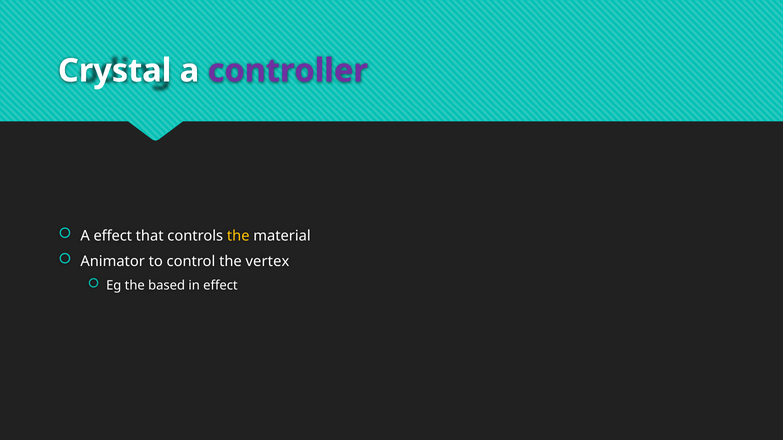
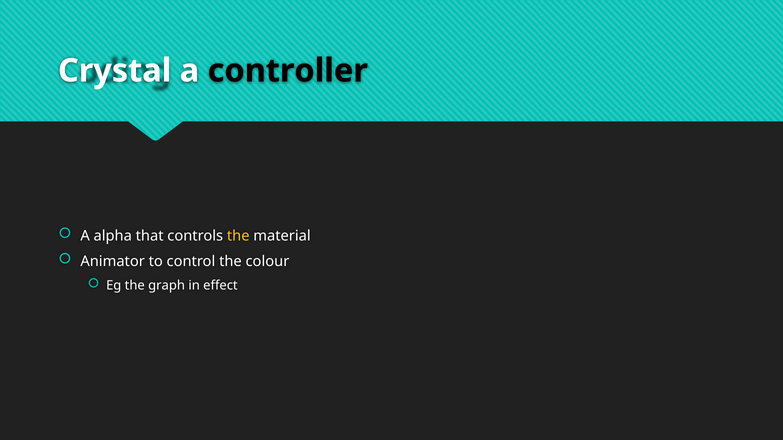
controller colour: purple -> black
A effect: effect -> alpha
vertex: vertex -> colour
based: based -> graph
